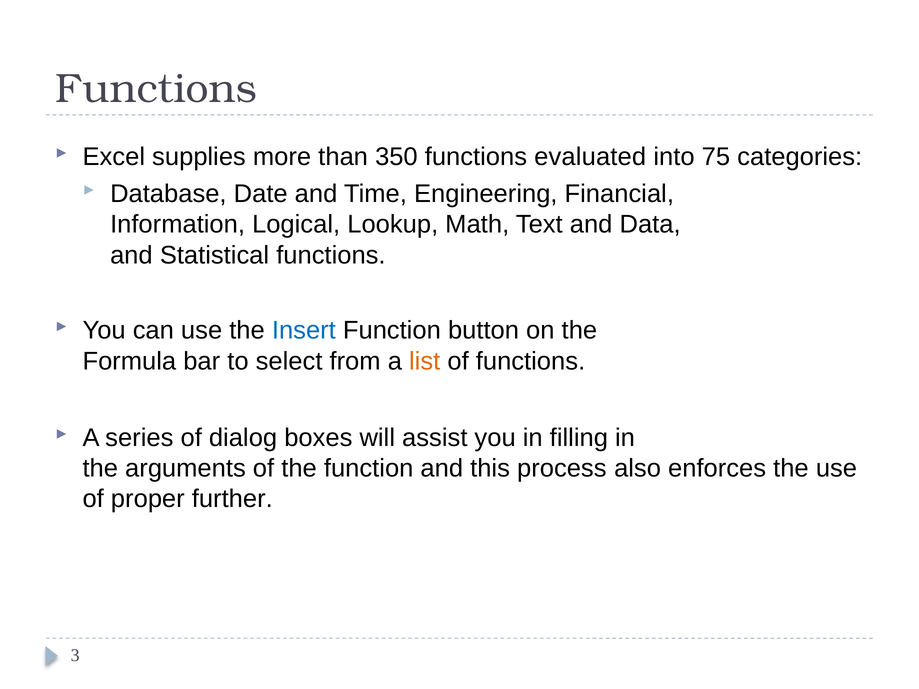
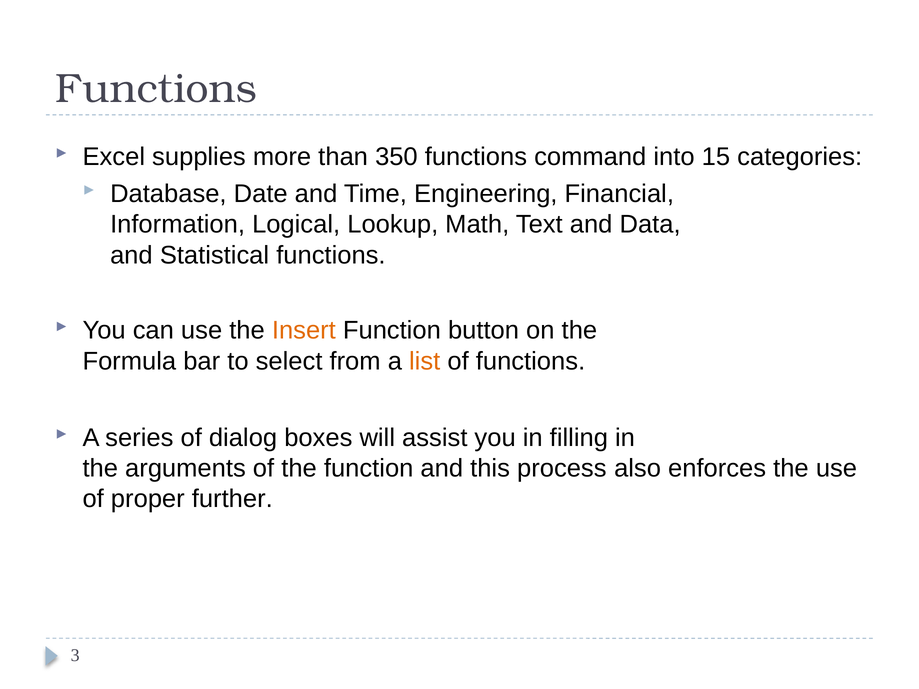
evaluated: evaluated -> command
75: 75 -> 15
Insert colour: blue -> orange
